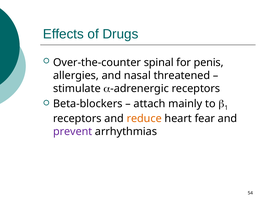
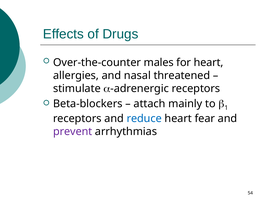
spinal: spinal -> males
for penis: penis -> heart
reduce colour: orange -> blue
